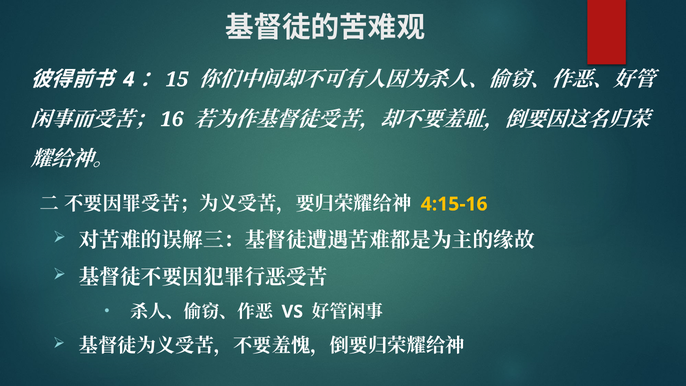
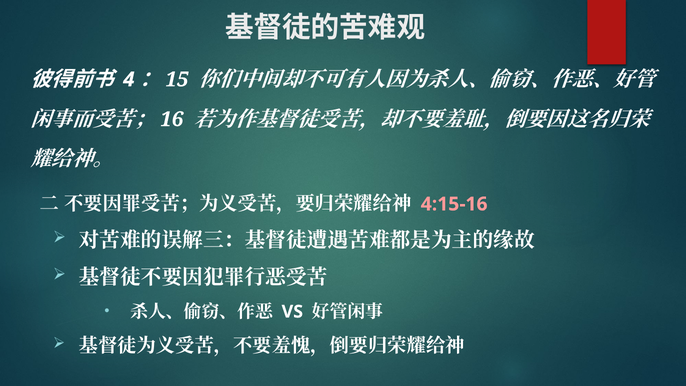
4:15-16 colour: yellow -> pink
